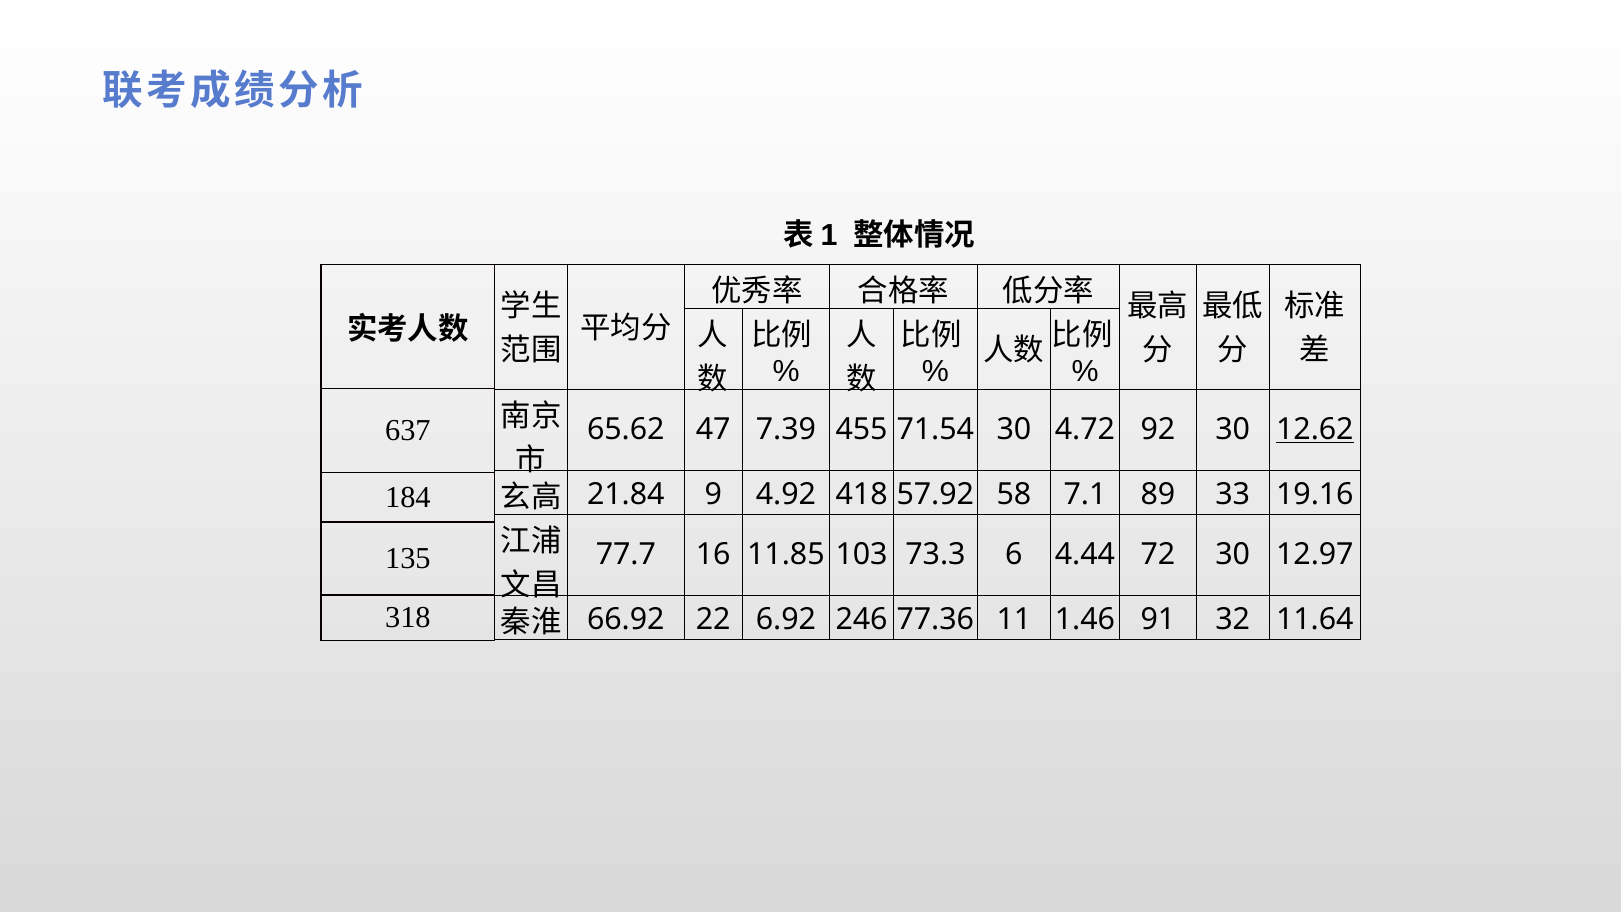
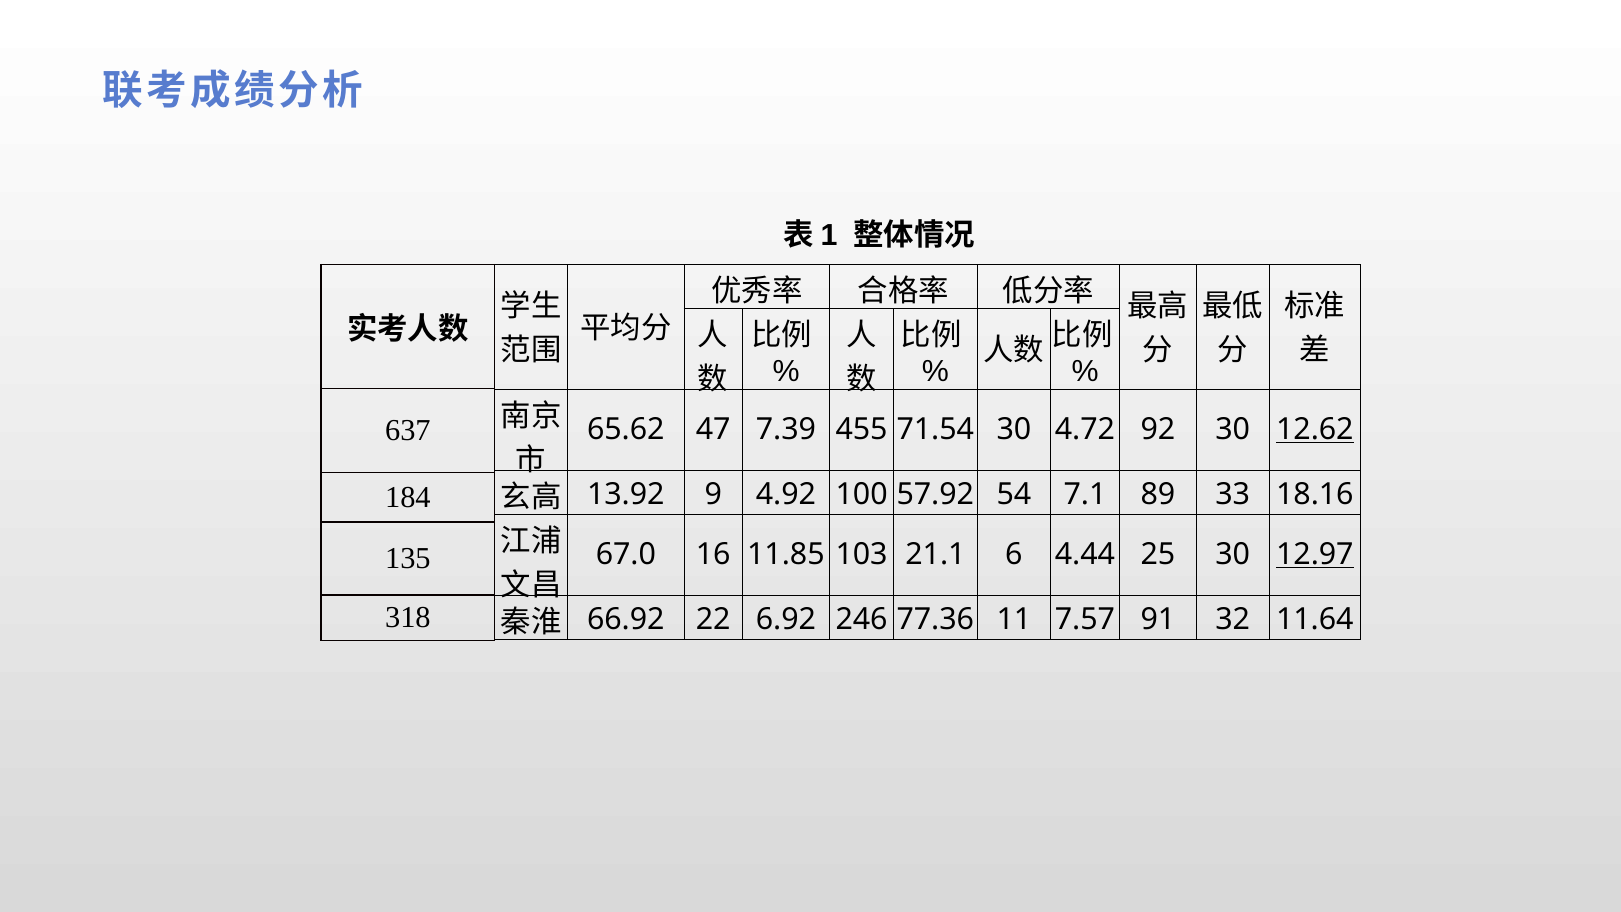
21.84: 21.84 -> 13.92
418: 418 -> 100
58: 58 -> 54
19.16: 19.16 -> 18.16
77.7: 77.7 -> 67.0
73.3: 73.3 -> 21.1
72: 72 -> 25
12.97 underline: none -> present
1.46: 1.46 -> 7.57
